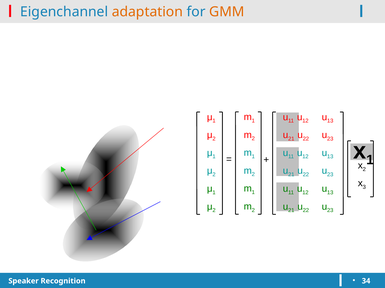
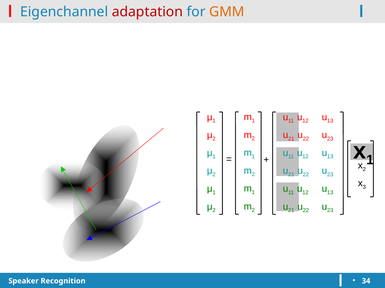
adaptation colour: orange -> red
